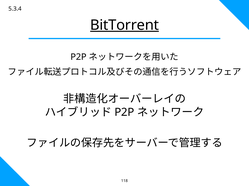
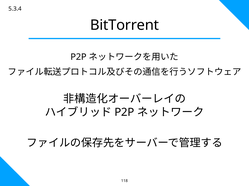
BitTorrent underline: present -> none
